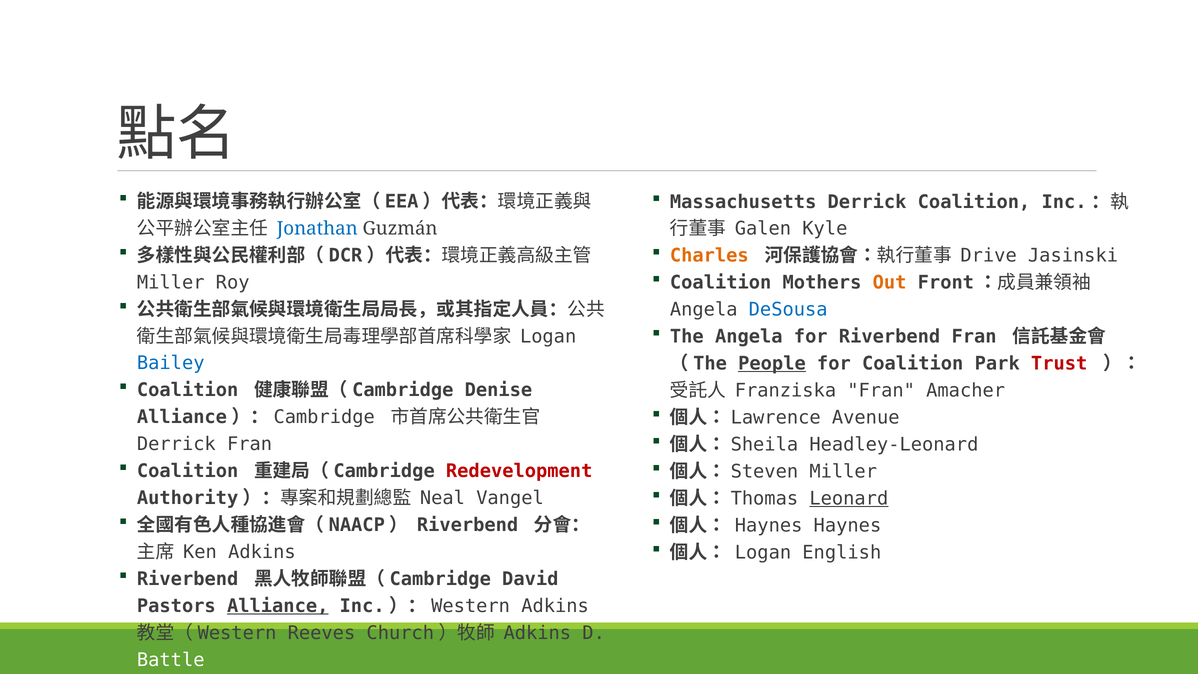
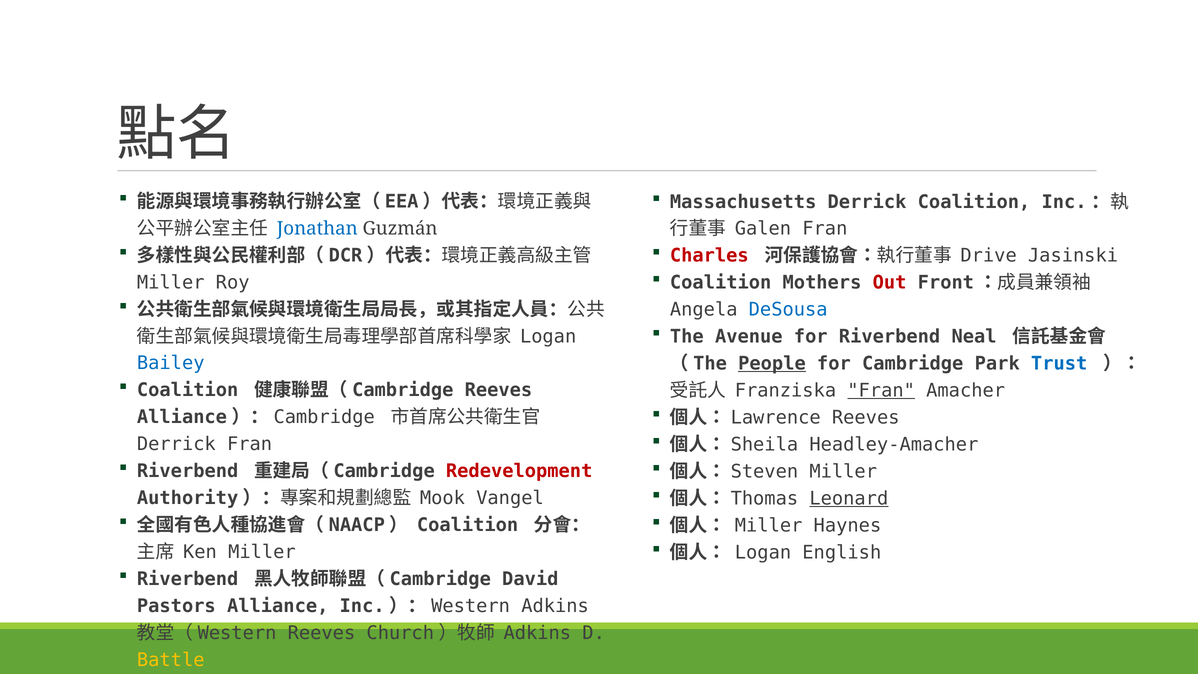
Galen Kyle: Kyle -> Fran
Charles colour: orange -> red
Out colour: orange -> red
The Angela: Angela -> Avenue
Riverbend Fran: Fran -> Neal
for Coalition: Coalition -> Cambridge
Trust colour: red -> blue
Denise at (498, 390): Denise -> Reeves
Fran at (881, 391) underline: none -> present
Avenue at (866, 417): Avenue -> Reeves
Headley-Leonard: Headley-Leonard -> Headley-Amacher
Coalition at (188, 471): Coalition -> Riverbend
Neal: Neal -> Mook
Riverbend at (468, 525): Riverbend -> Coalition
Haynes at (769, 525): Haynes -> Miller
Ken Adkins: Adkins -> Miller
Alliance underline: present -> none
Battle colour: white -> yellow
